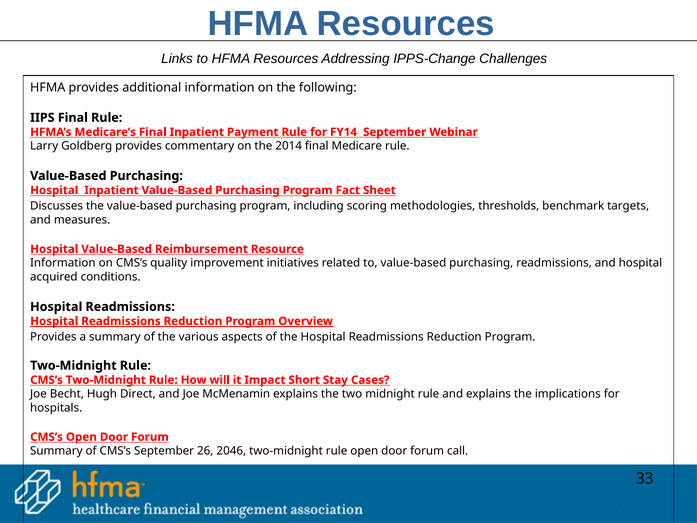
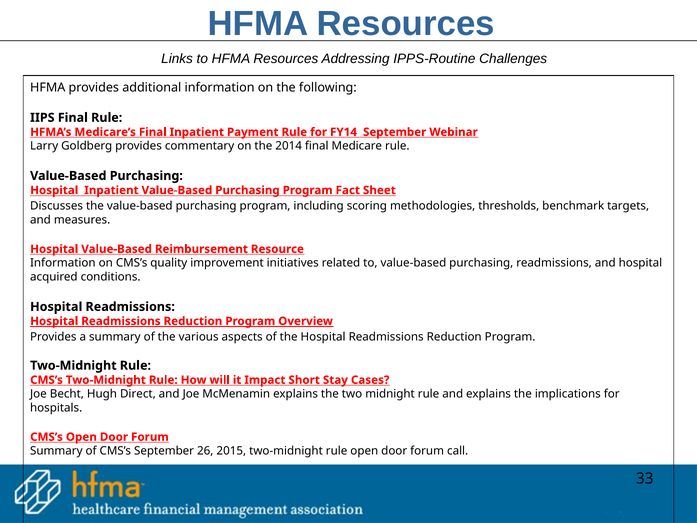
IPPS-Change: IPPS-Change -> IPPS-Routine
2046: 2046 -> 2015
